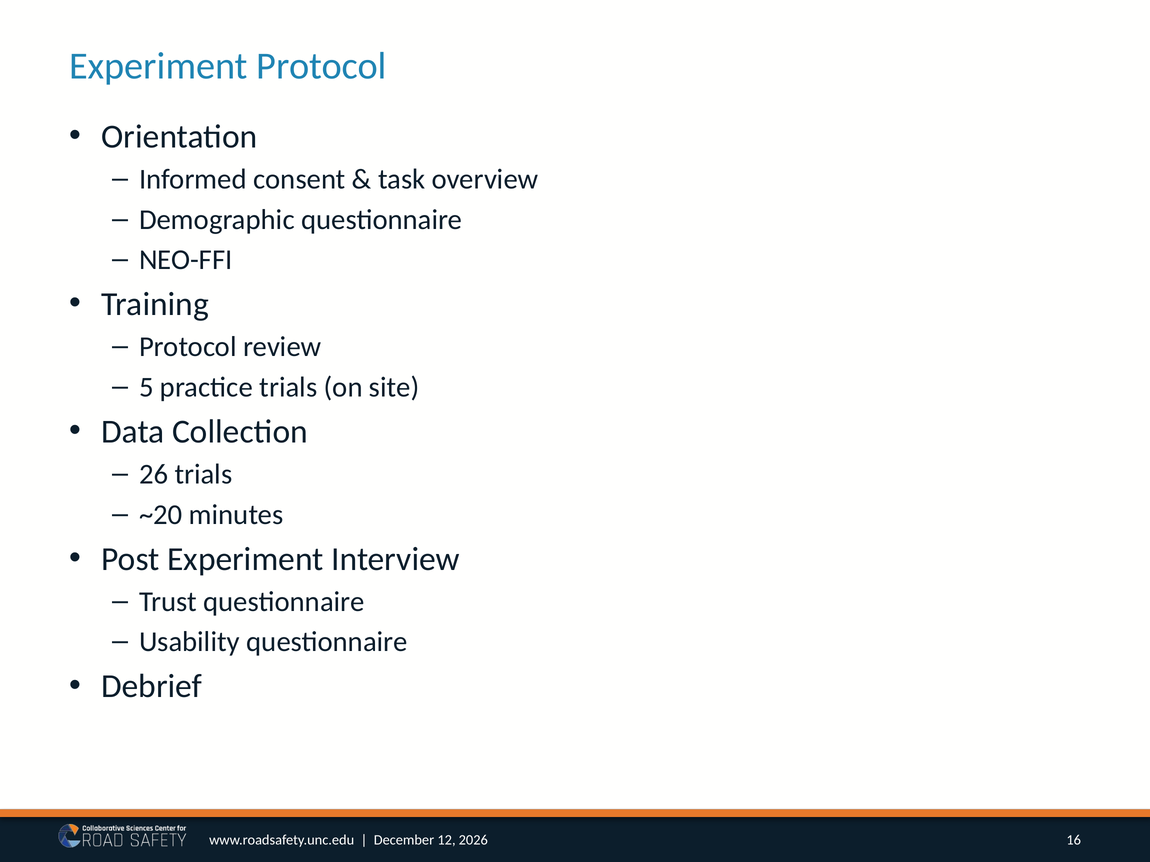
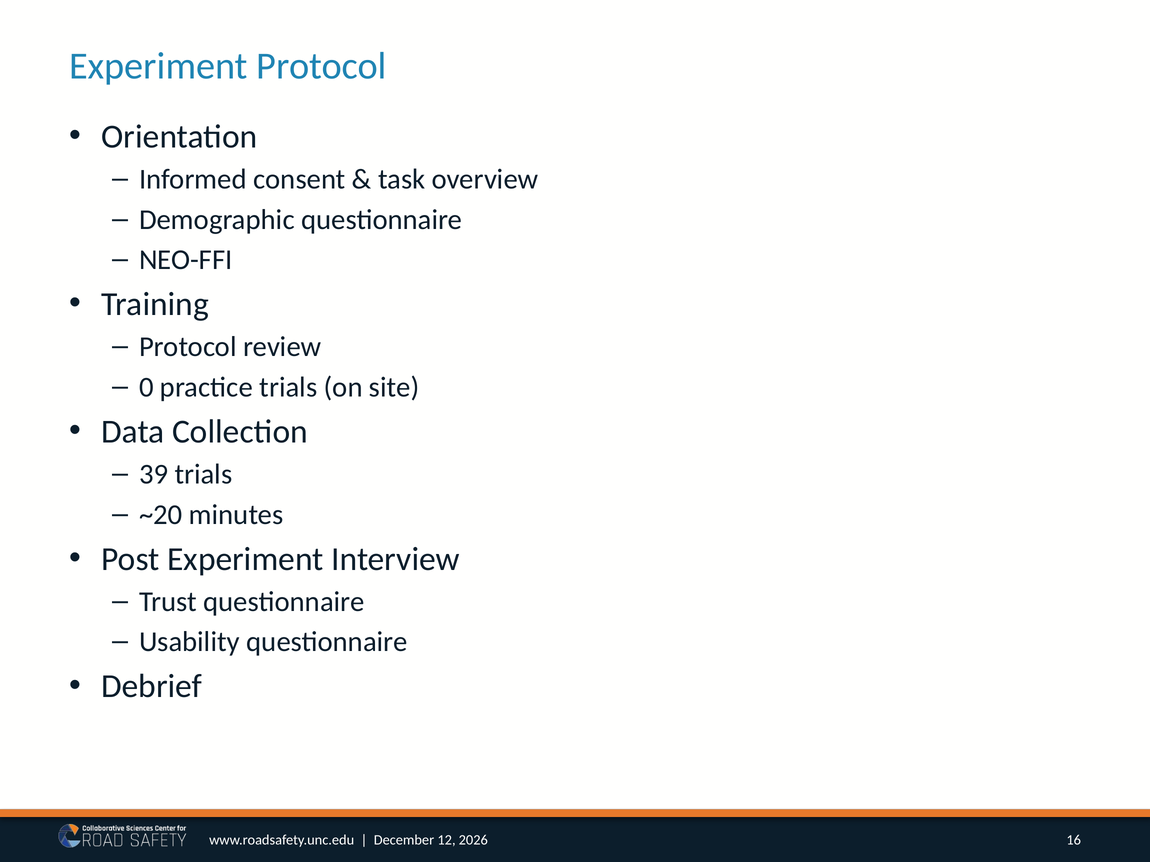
5: 5 -> 0
26: 26 -> 39
